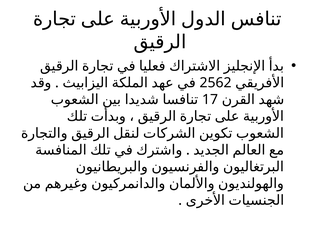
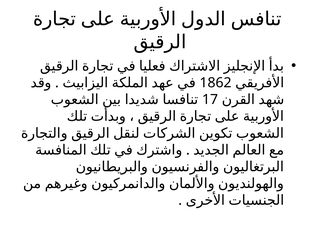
2562: 2562 -> 1862
